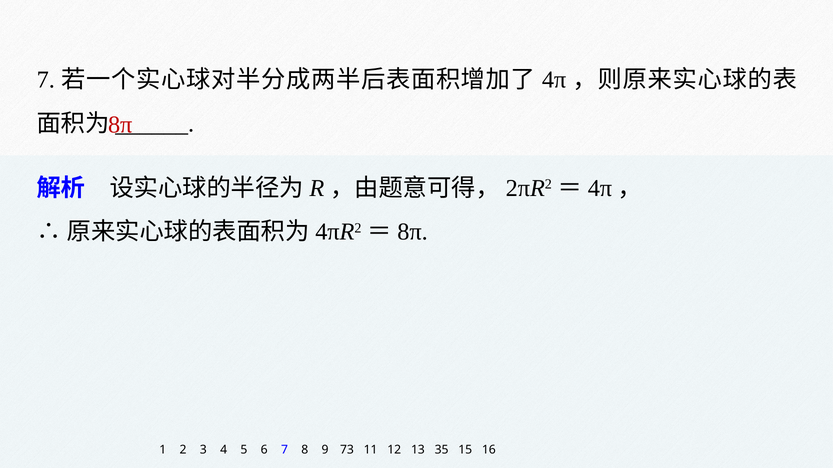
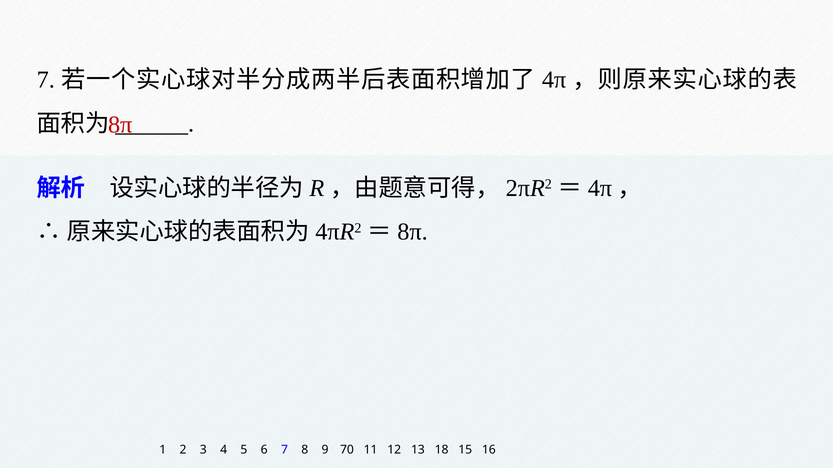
73: 73 -> 70
35: 35 -> 18
